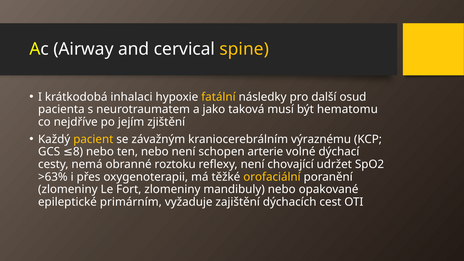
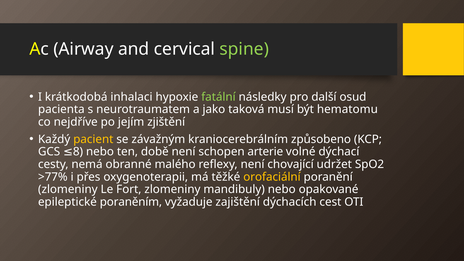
spine colour: yellow -> light green
fatální colour: yellow -> light green
výraznému: výraznému -> způsobeno
ten nebo: nebo -> době
roztoku: roztoku -> malého
>63%: >63% -> >77%
primárním: primárním -> poraněním
